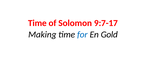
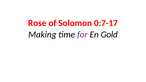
Time at (37, 23): Time -> Rose
9:7-17: 9:7-17 -> 0:7-17
for colour: blue -> purple
